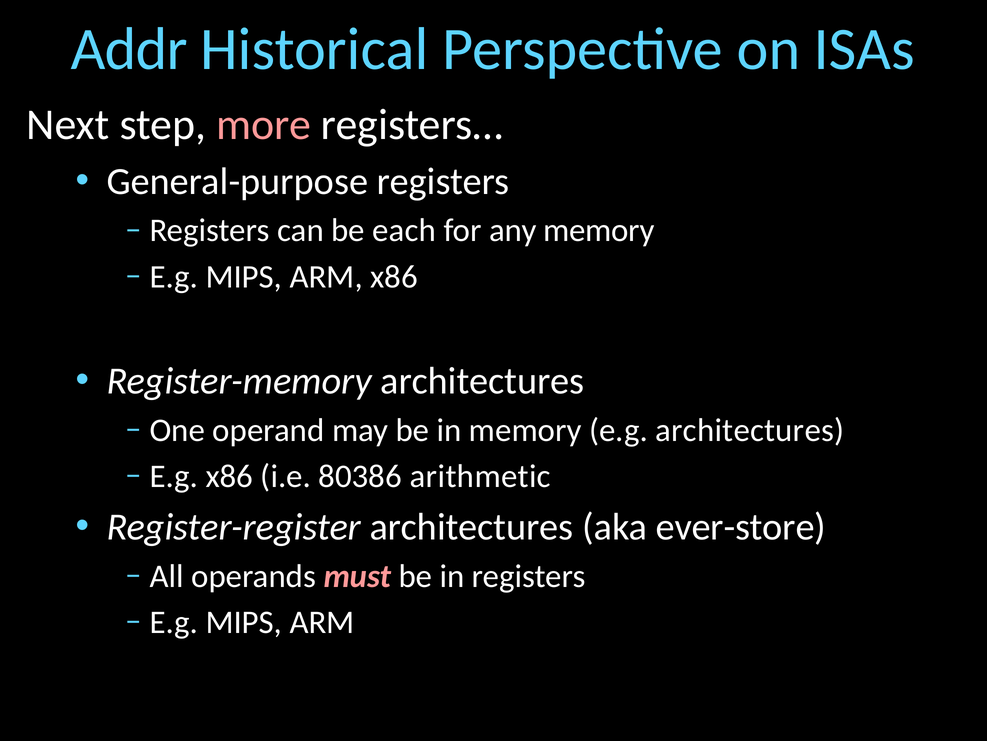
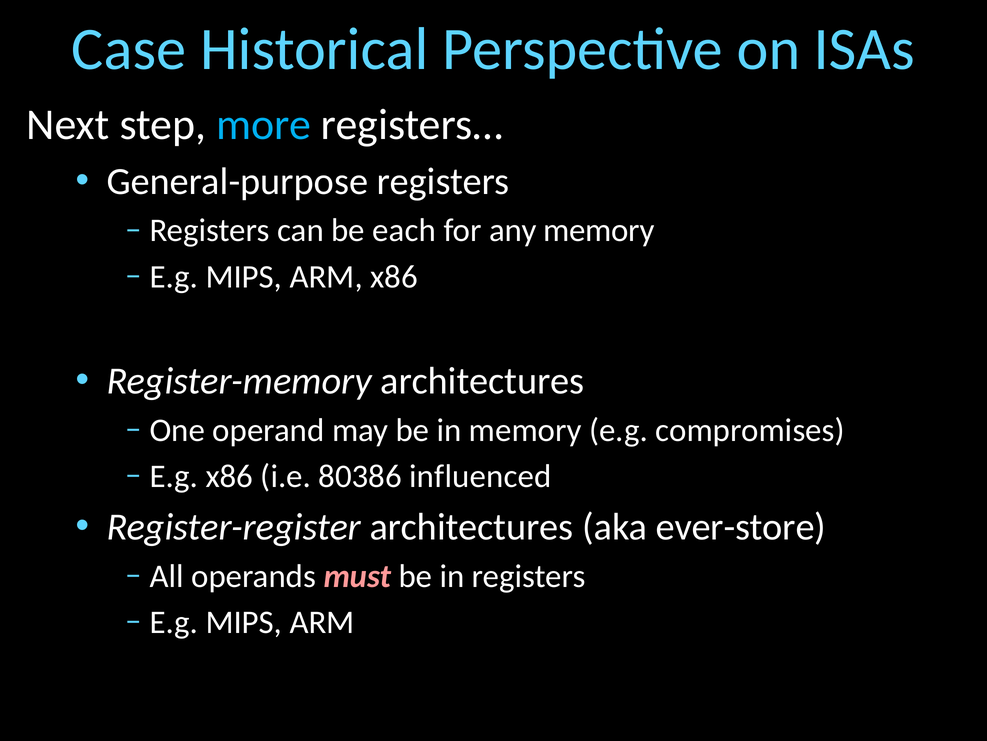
Addr: Addr -> Case
more colour: pink -> light blue
e.g architectures: architectures -> compromises
arithmetic: arithmetic -> influenced
